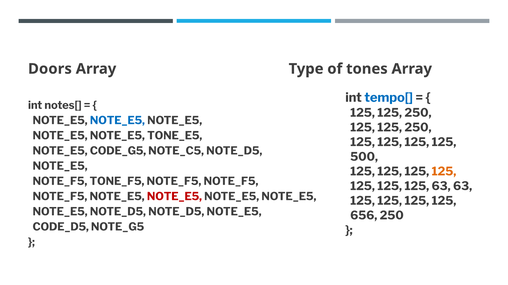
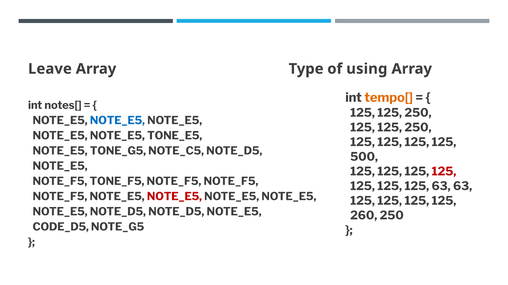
Doors: Doors -> Leave
tones: tones -> using
tempo[ colour: blue -> orange
CODE_G5: CODE_G5 -> TONE_G5
125 at (444, 172) colour: orange -> red
656: 656 -> 260
